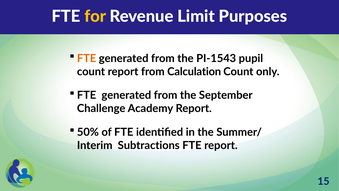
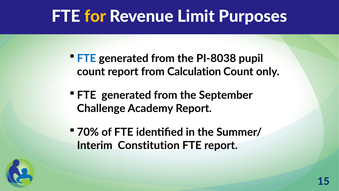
FTE at (87, 58) colour: orange -> blue
PI-1543: PI-1543 -> PI-8038
50%: 50% -> 70%
Subtractions: Subtractions -> Constitution
